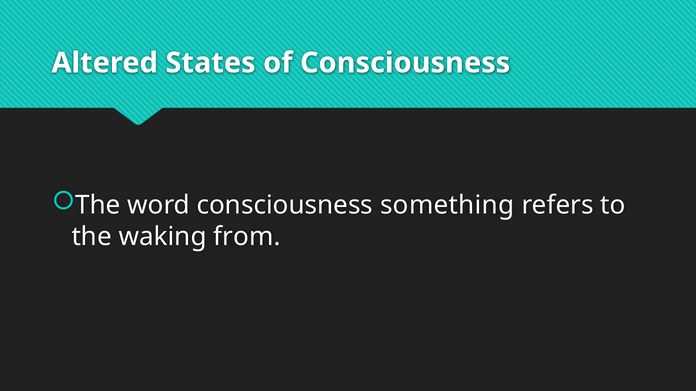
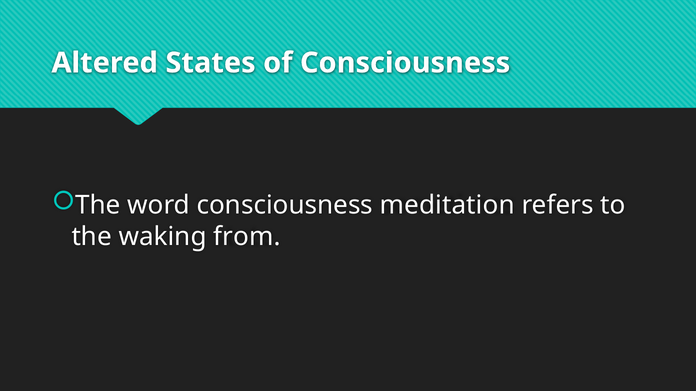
something: something -> meditation
